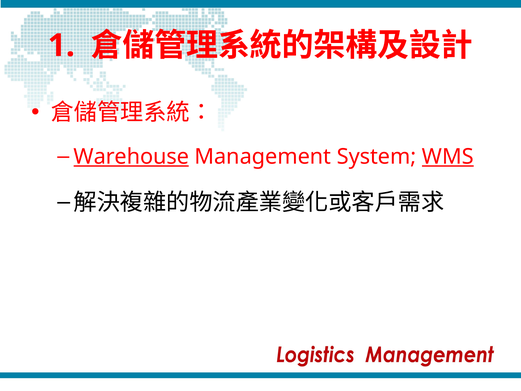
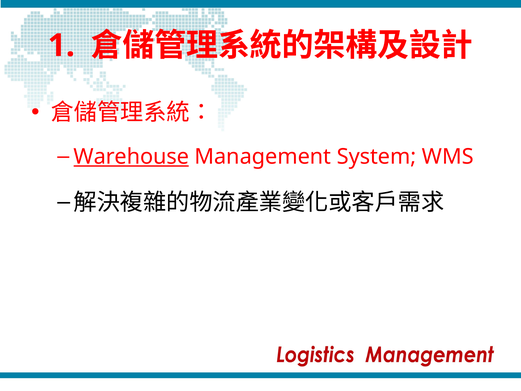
WMS underline: present -> none
